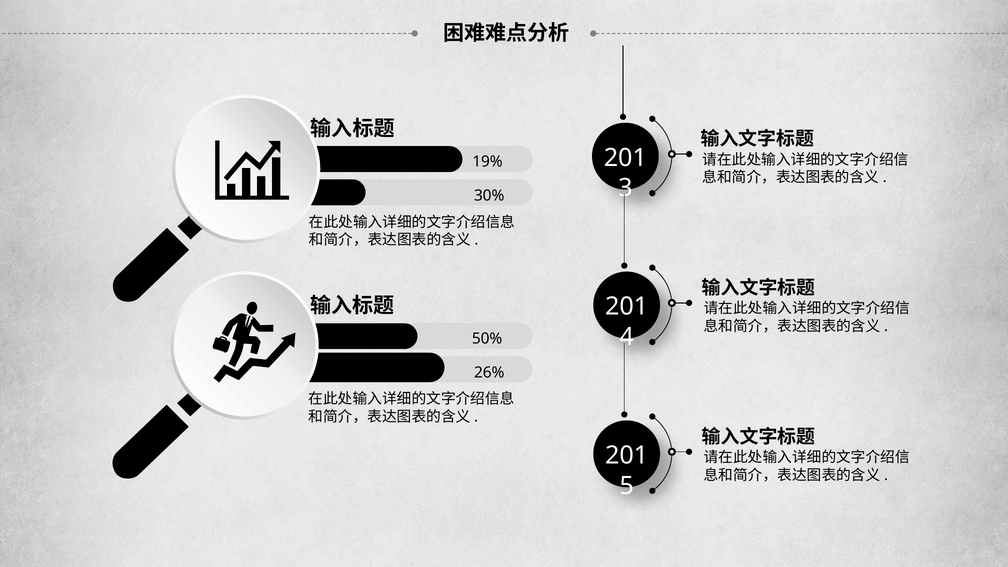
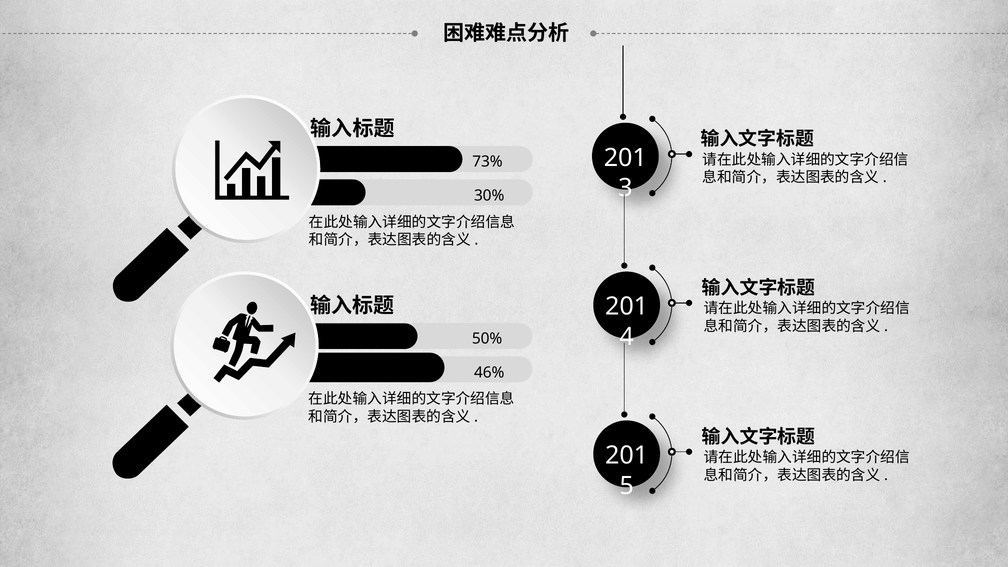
19%: 19% -> 73%
26%: 26% -> 46%
